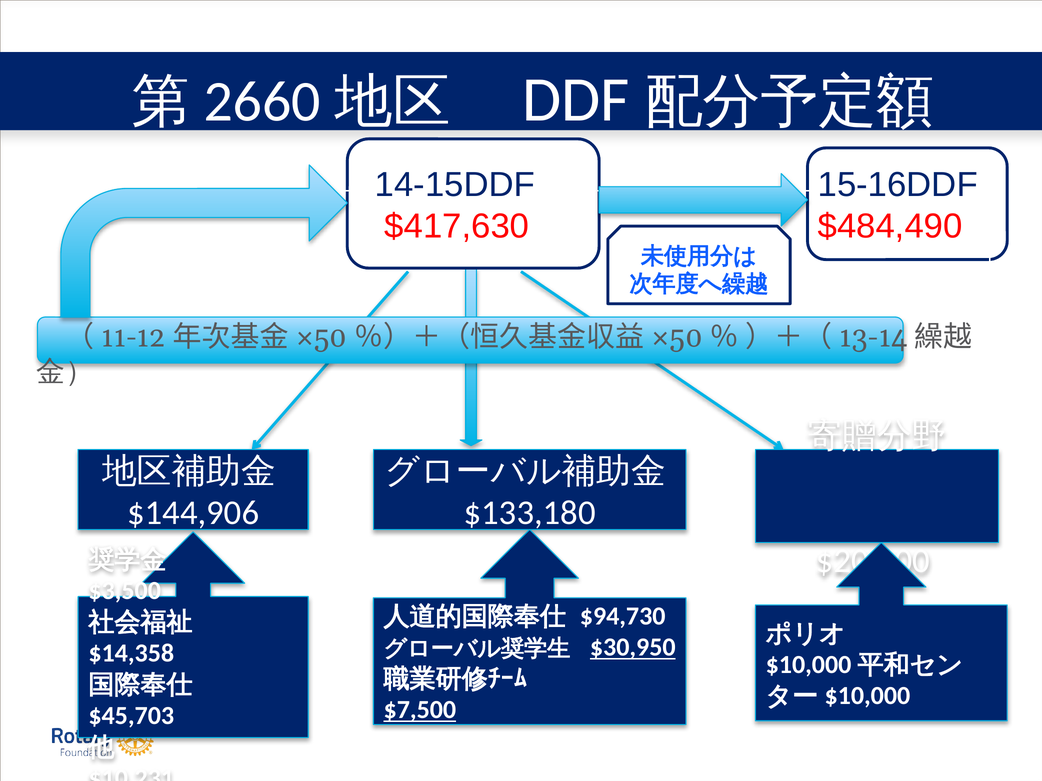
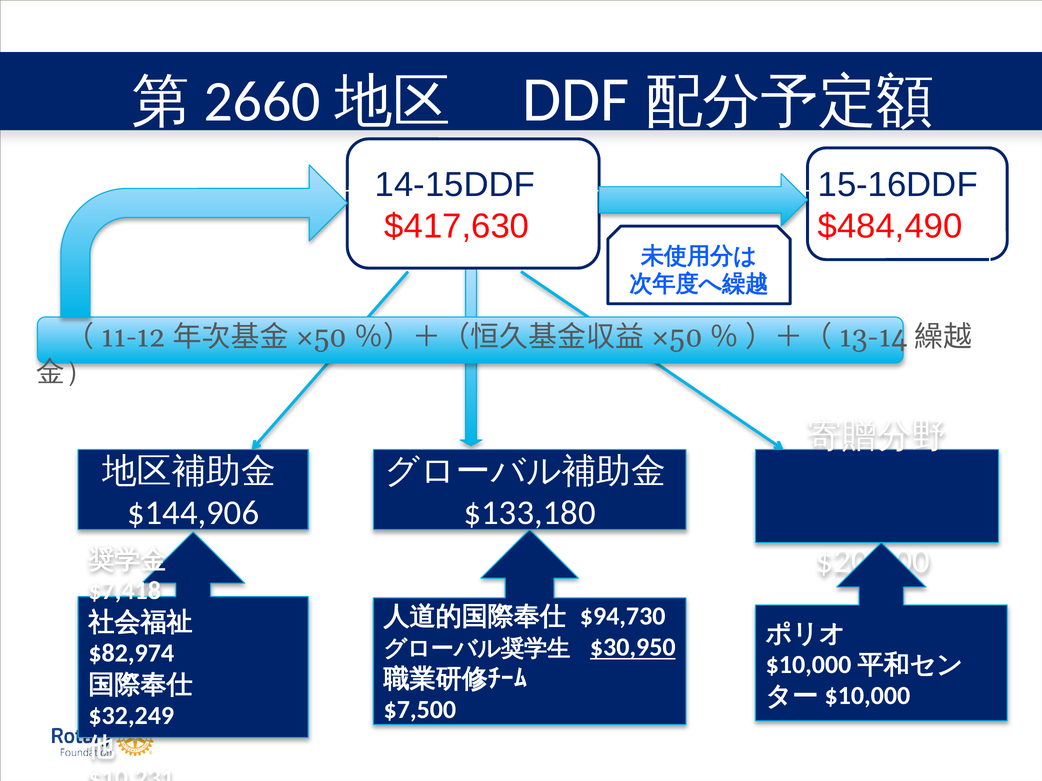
$3,500: $3,500 -> $7,418
$14,358: $14,358 -> $82,974
$7,500 underline: present -> none
$45,703: $45,703 -> $32,249
